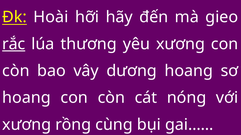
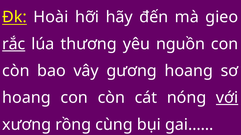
yêu xương: xương -> nguồn
dương: dương -> gương
với underline: none -> present
